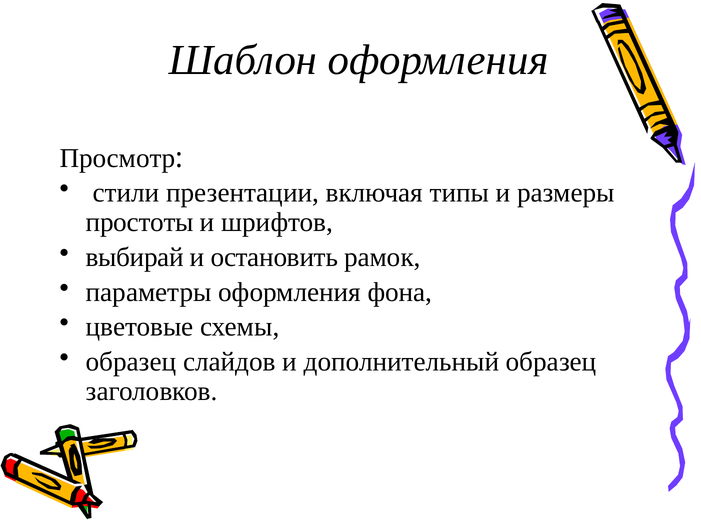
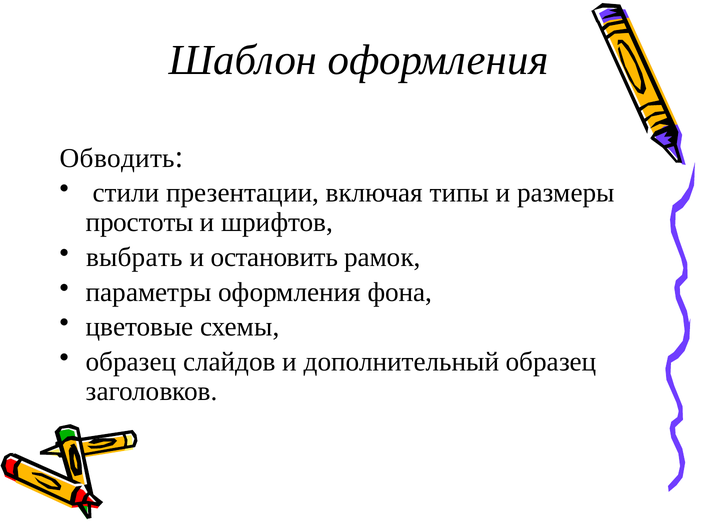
Просмотр: Просмотр -> Обводить
выбирай: выбирай -> выбрать
